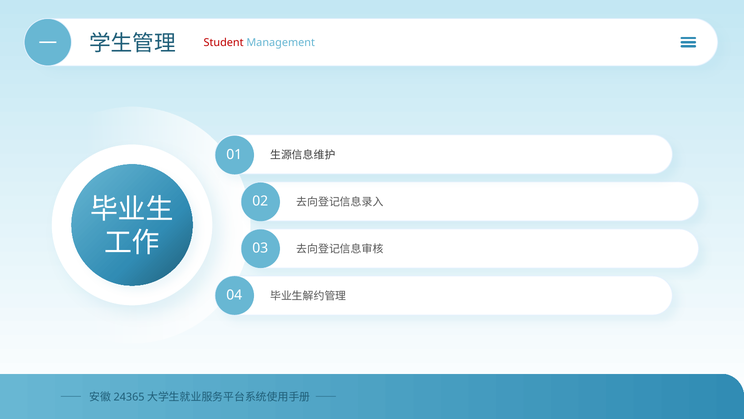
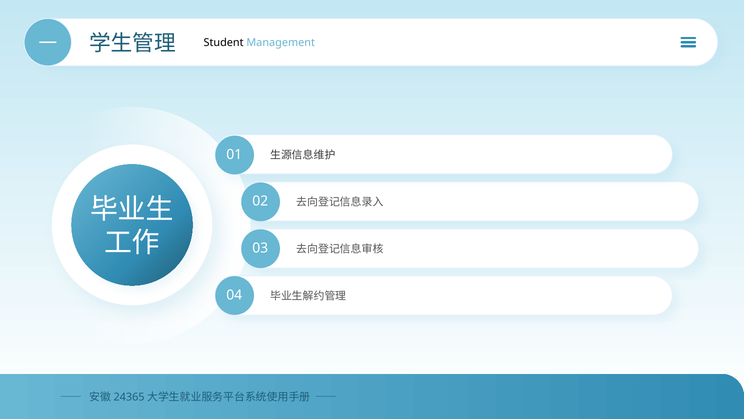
Student colour: red -> black
